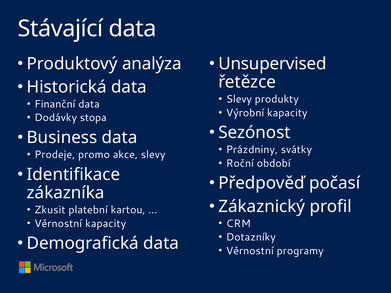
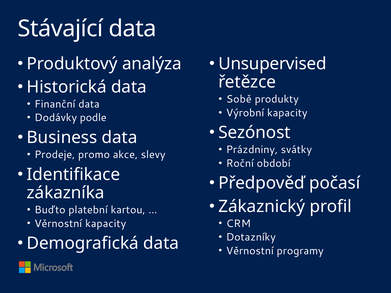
Slevy at (239, 99): Slevy -> Sobě
stopa: stopa -> podle
Zkusit: Zkusit -> Buďto
